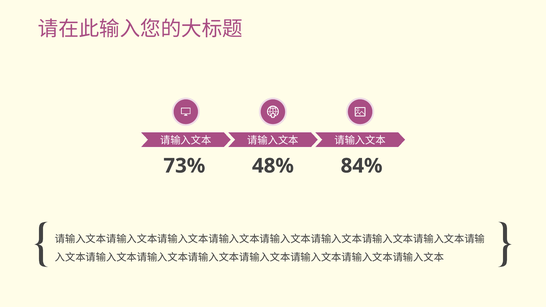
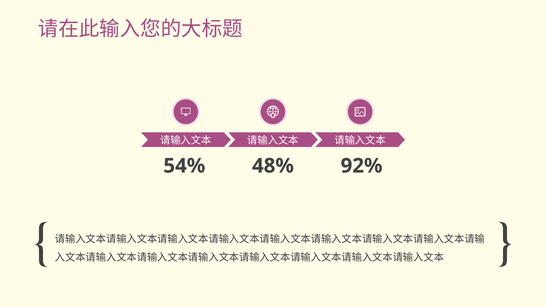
73%: 73% -> 54%
84%: 84% -> 92%
